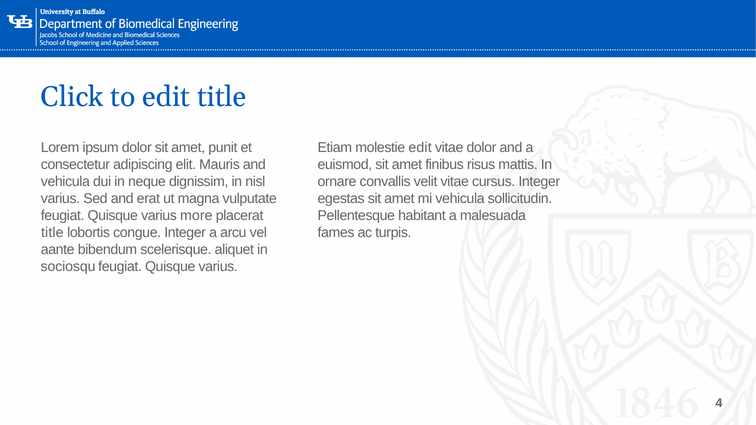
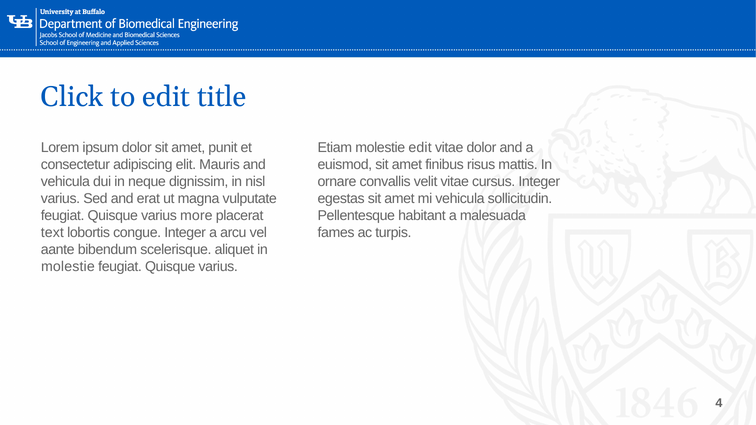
title at (52, 233): title -> text
sociosqu at (68, 267): sociosqu -> molestie
